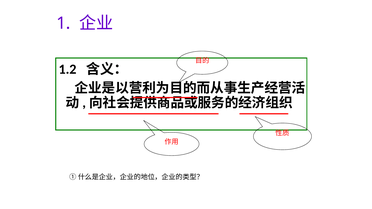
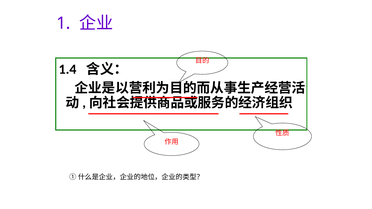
1.2: 1.2 -> 1.4
